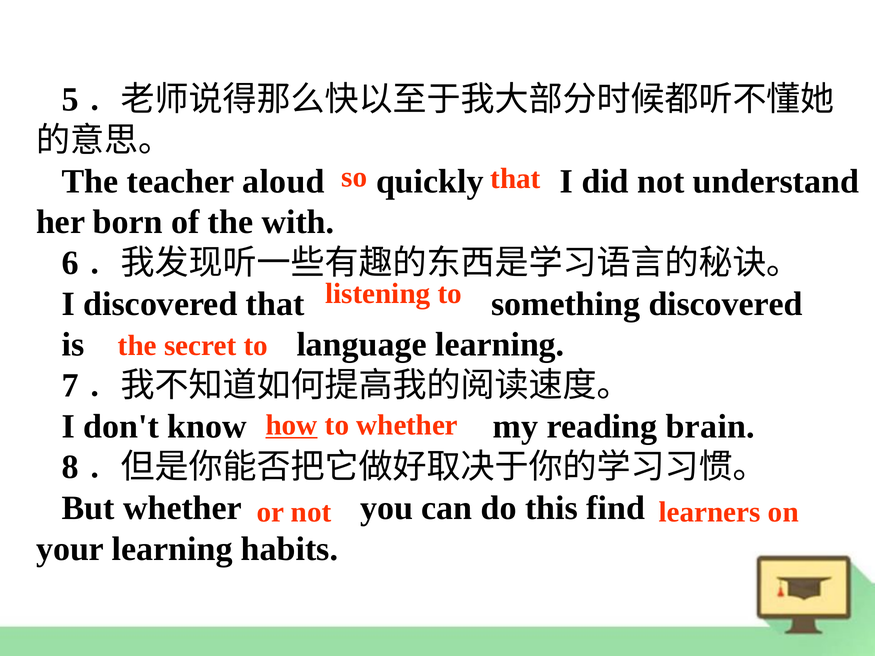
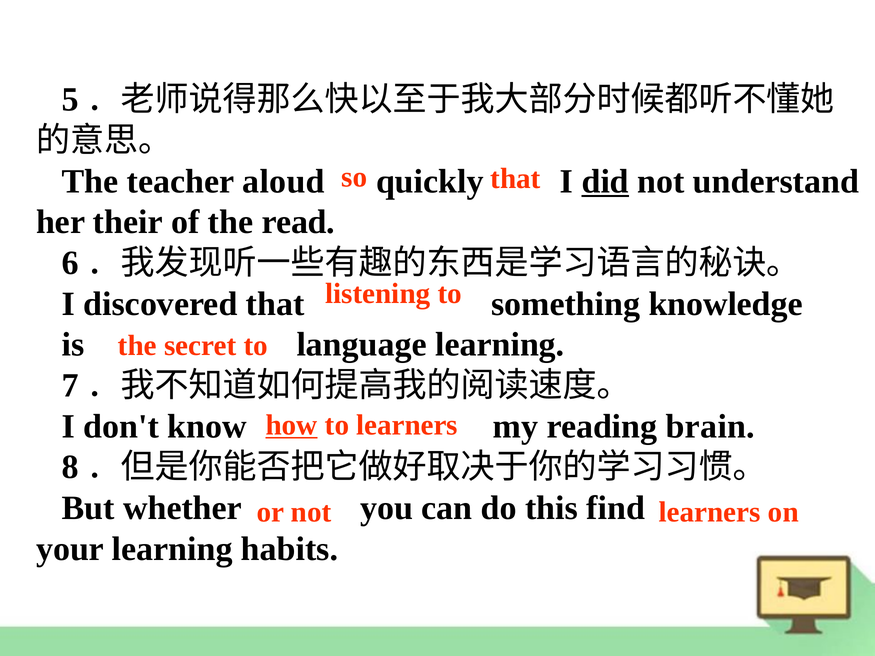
did underline: none -> present
born: born -> their
with: with -> read
something discovered: discovered -> knowledge
to whether: whether -> learners
